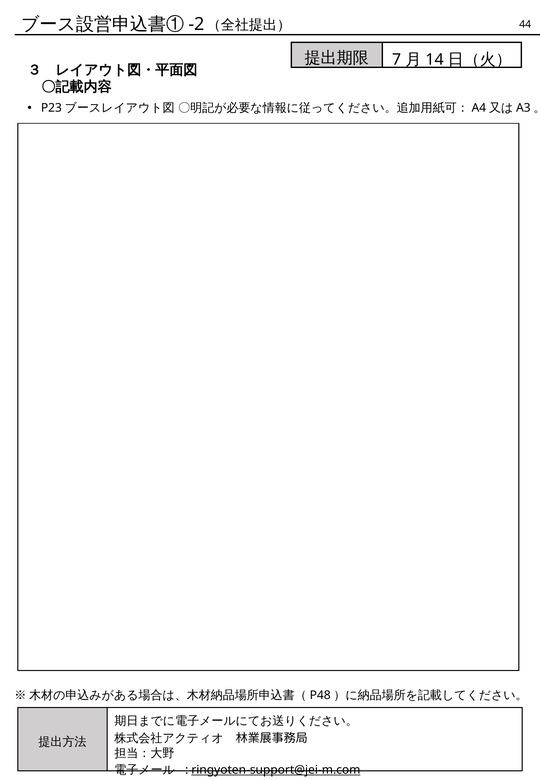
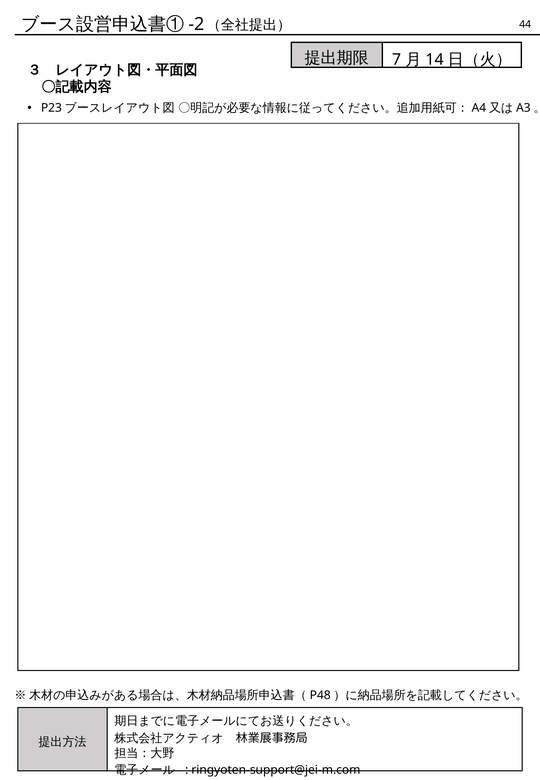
ringyoten-support@jei-m.com underline: present -> none
